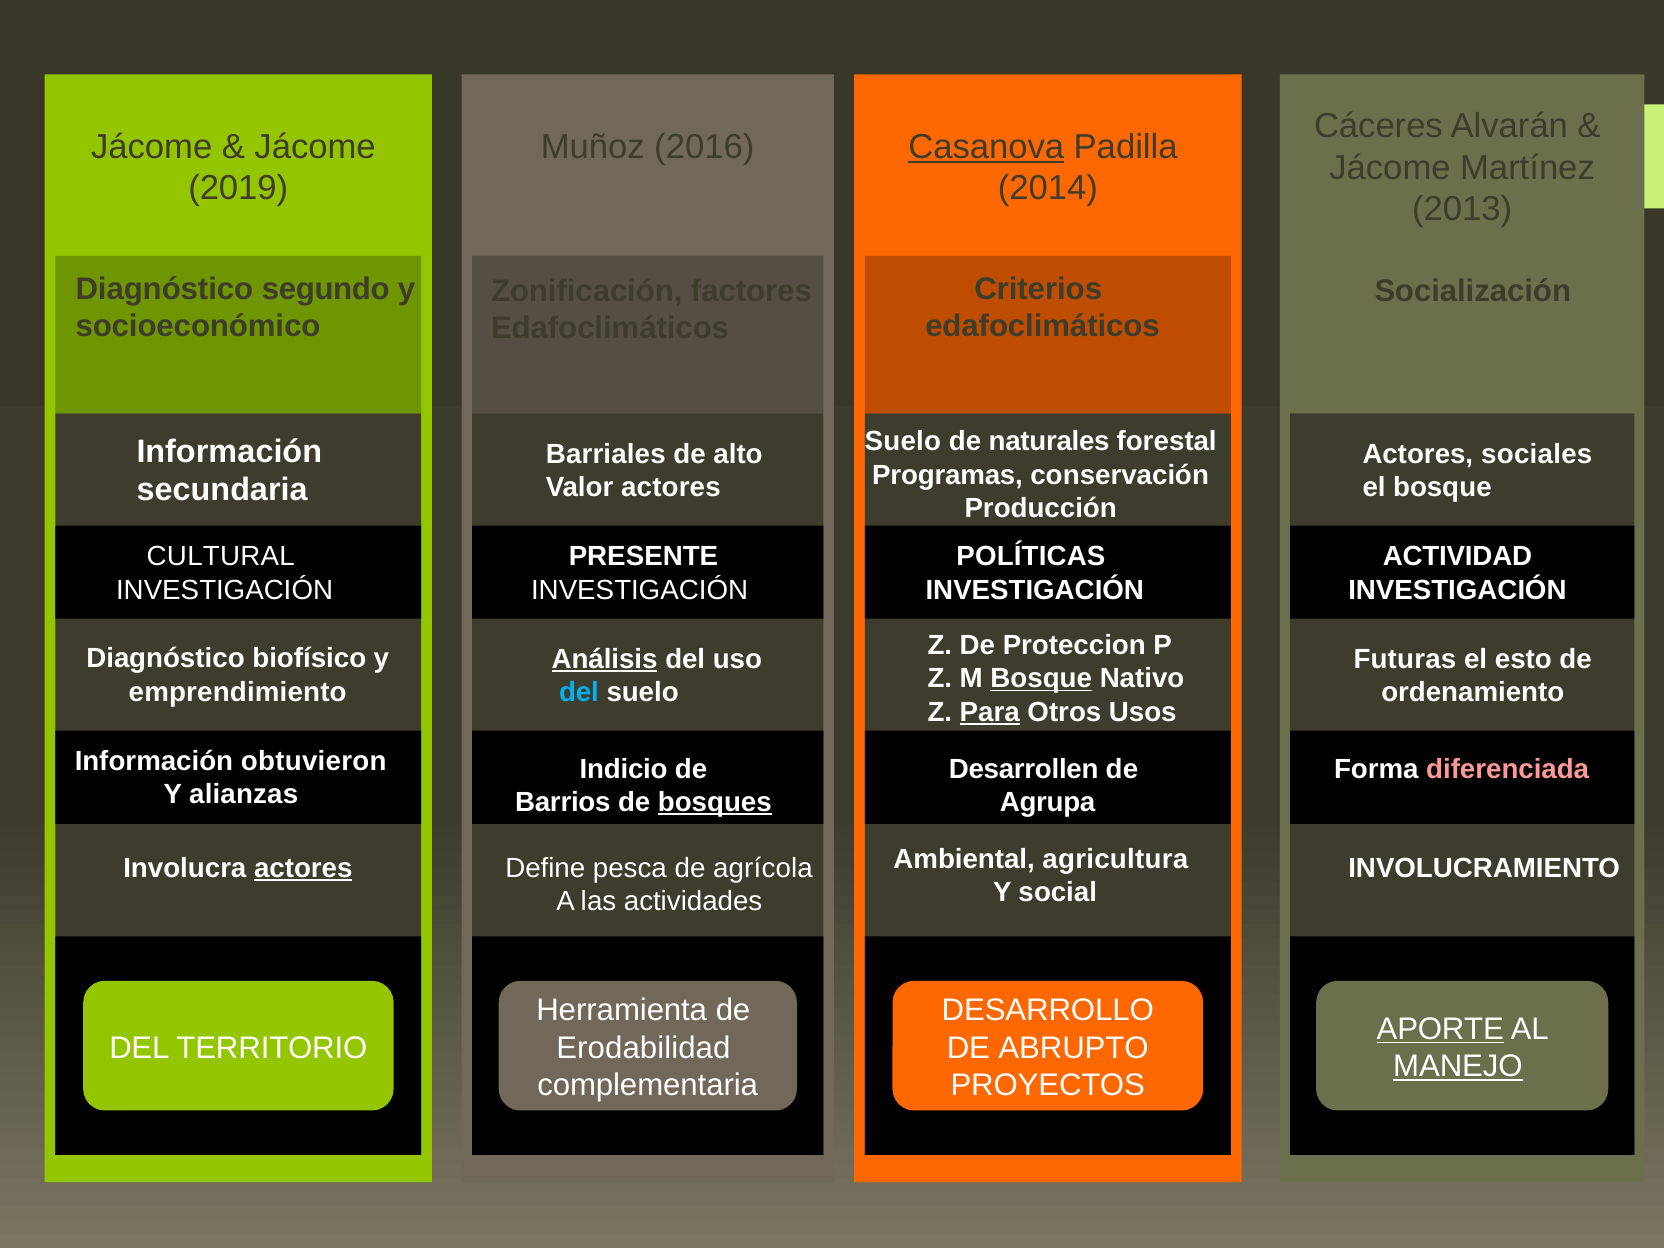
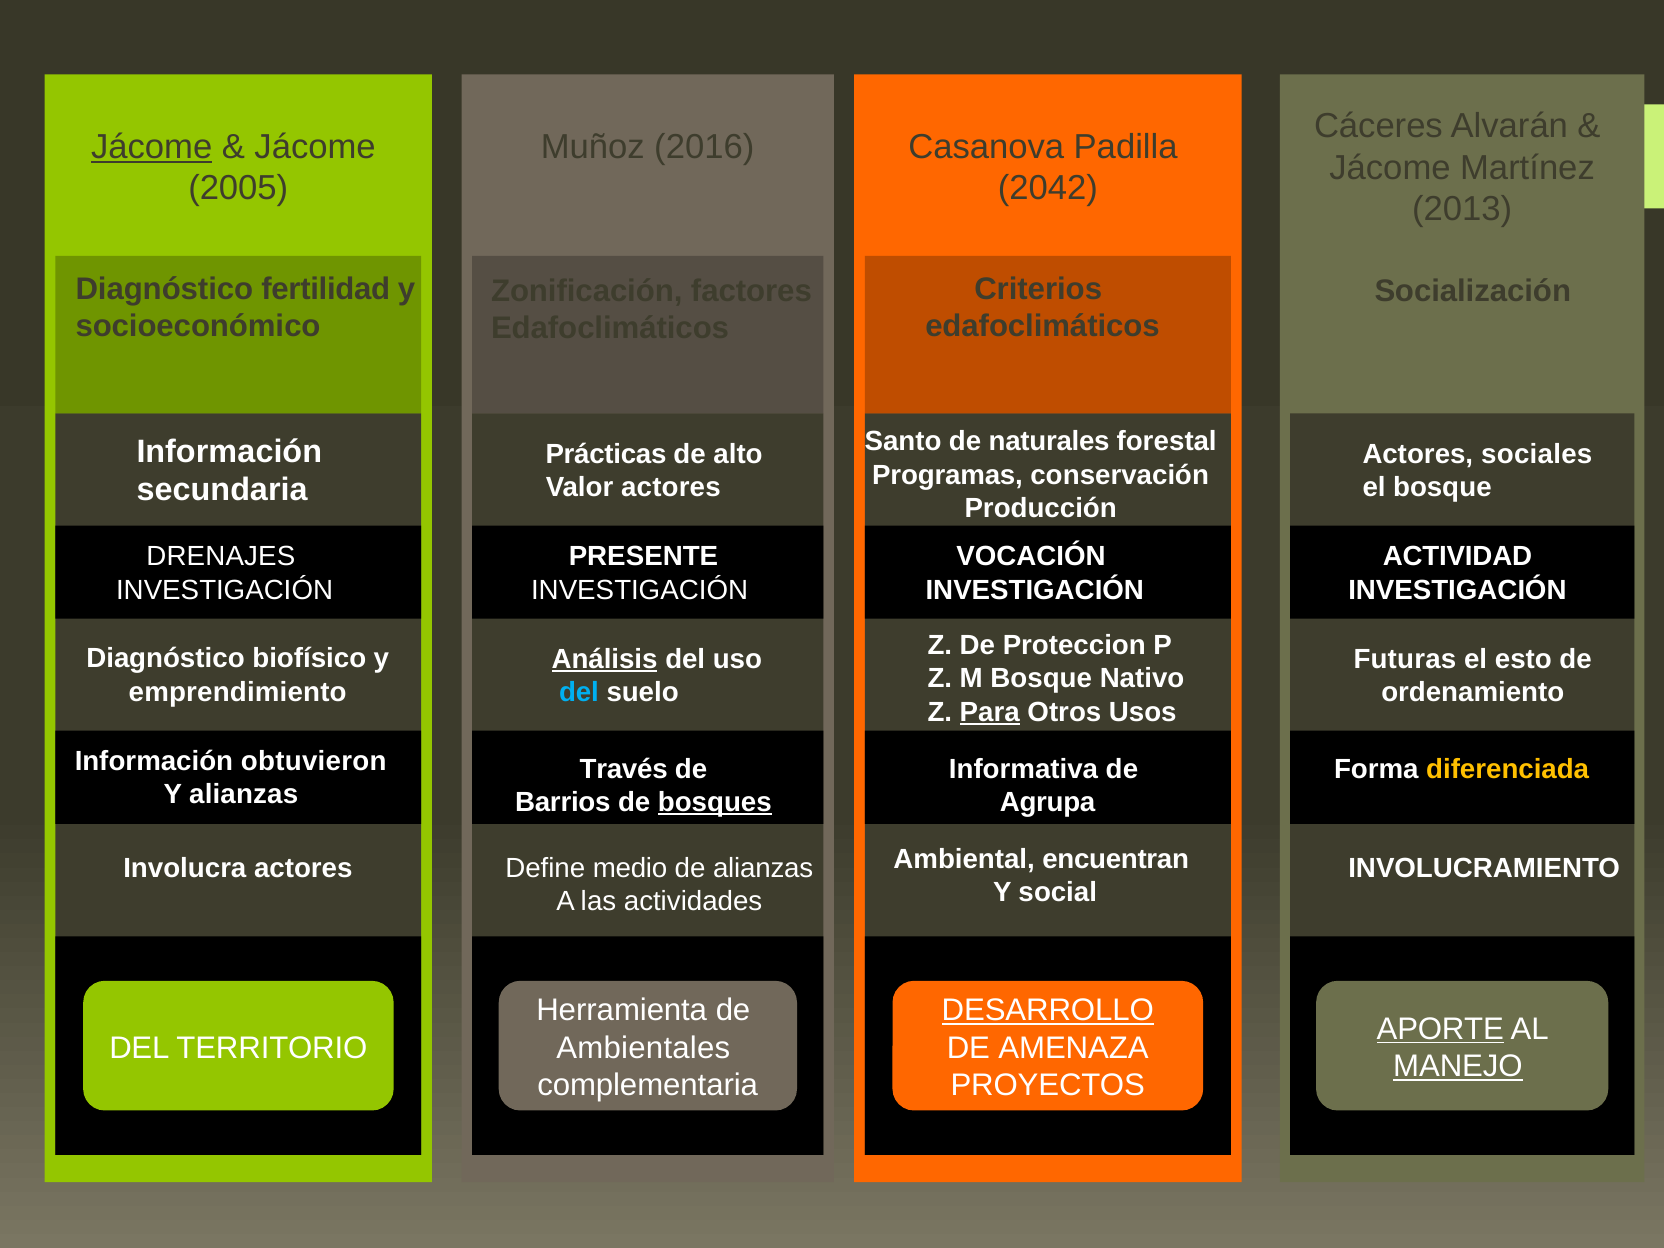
Jácome at (152, 147) underline: none -> present
Casanova underline: present -> none
2019: 2019 -> 2005
2014: 2014 -> 2042
segundo: segundo -> fertilidad
Suelo at (903, 442): Suelo -> Santo
Barriales: Barriales -> Prácticas
CULTURAL: CULTURAL -> DRENAJES
POLÍTICAS: POLÍTICAS -> VOCACIÓN
Bosque at (1041, 679) underline: present -> none
Indicio: Indicio -> Través
Desarrollen: Desarrollen -> Informativa
diferenciada colour: pink -> yellow
agricultura: agricultura -> encuentran
actores at (303, 868) underline: present -> none
pesca: pesca -> medio
de agrícola: agrícola -> alianzas
DESARROLLO underline: none -> present
Erodabilidad: Erodabilidad -> Ambientales
ABRUPTO: ABRUPTO -> AMENAZA
